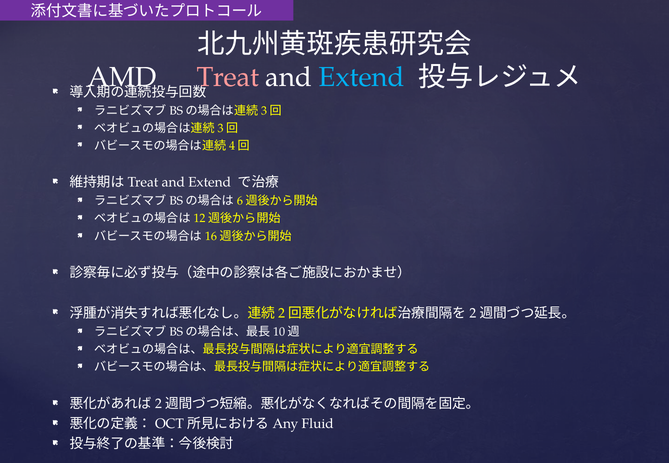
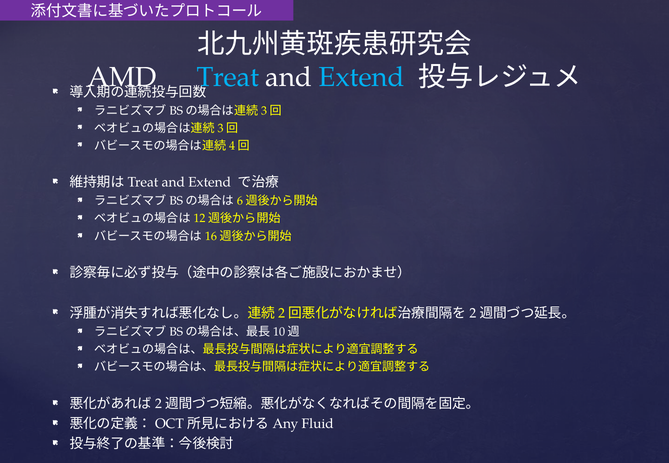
Treat at (228, 77) colour: pink -> light blue
